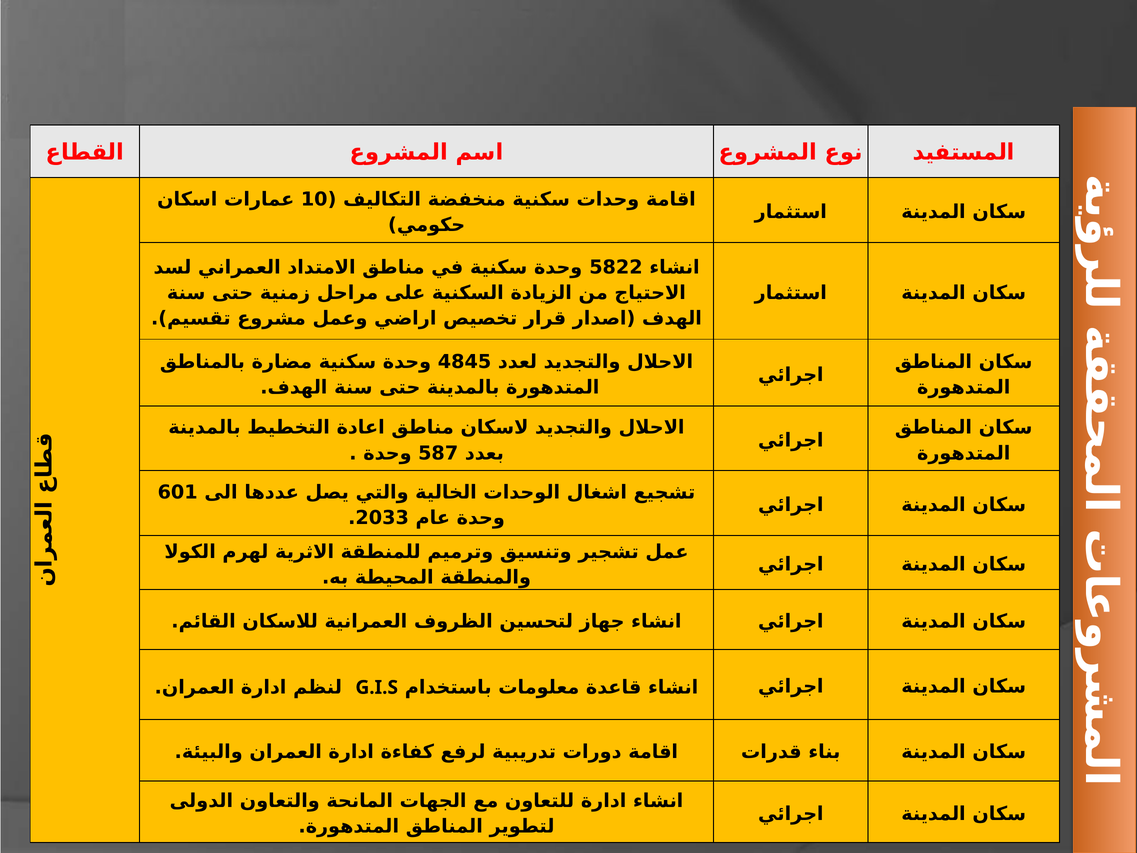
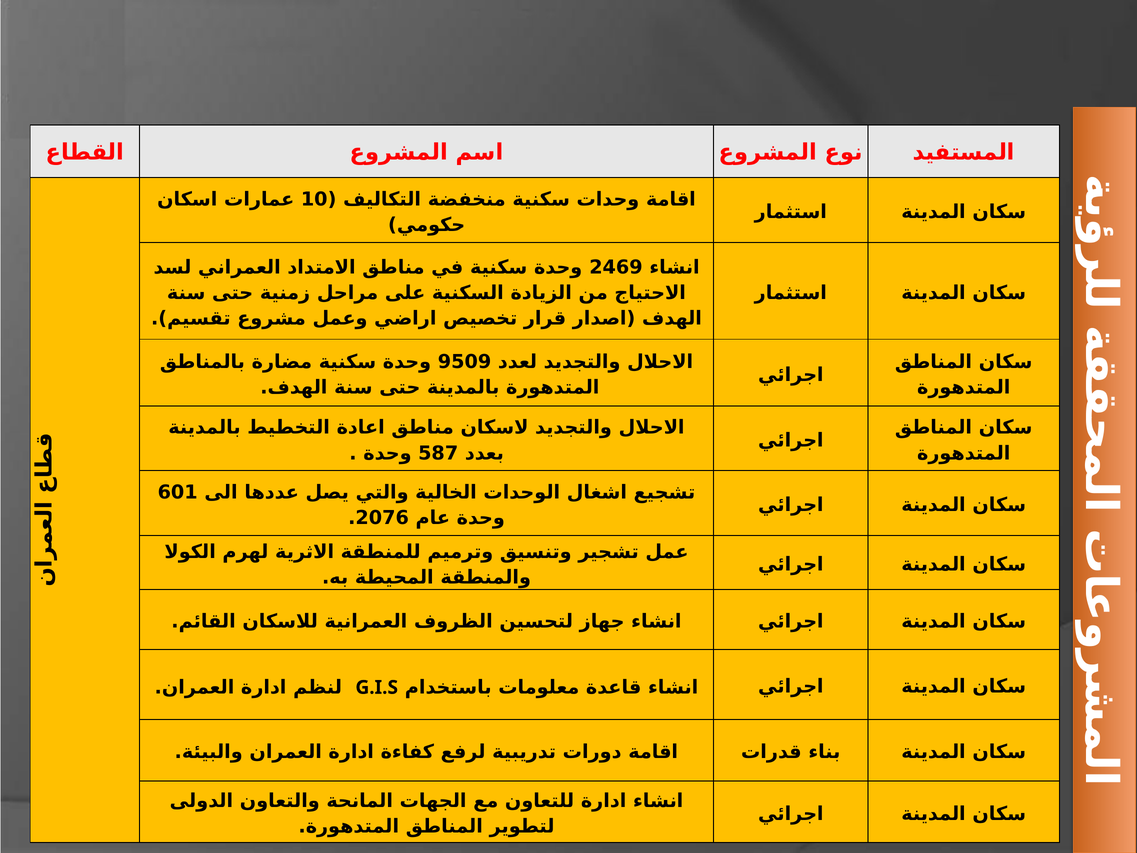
5822: 5822 -> 2469
4845: 4845 -> 9509
2033: 2033 -> 2076
